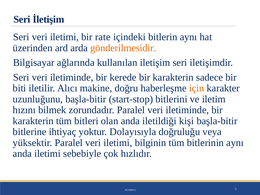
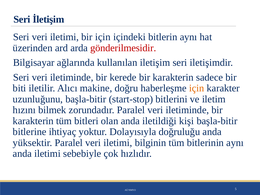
bir rate: rate -> için
gönderilmesidir colour: orange -> red
doğruluğu veya: veya -> anda
